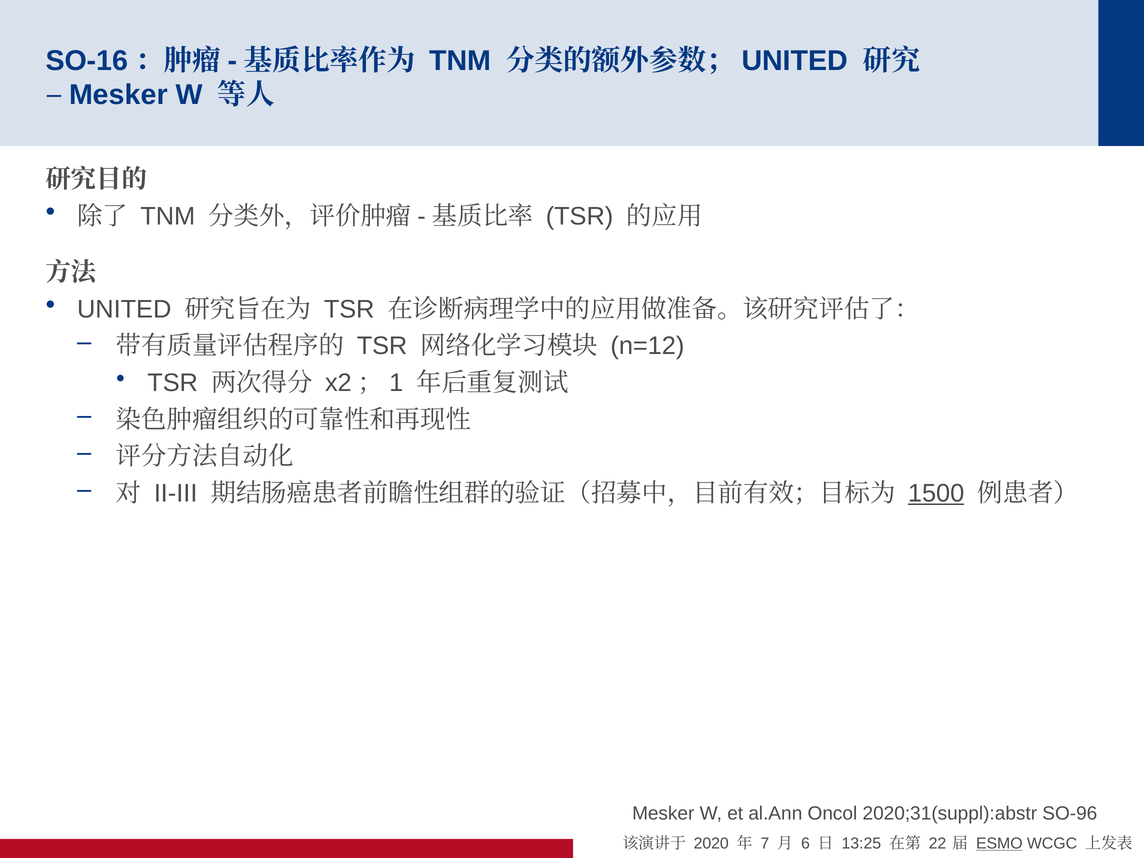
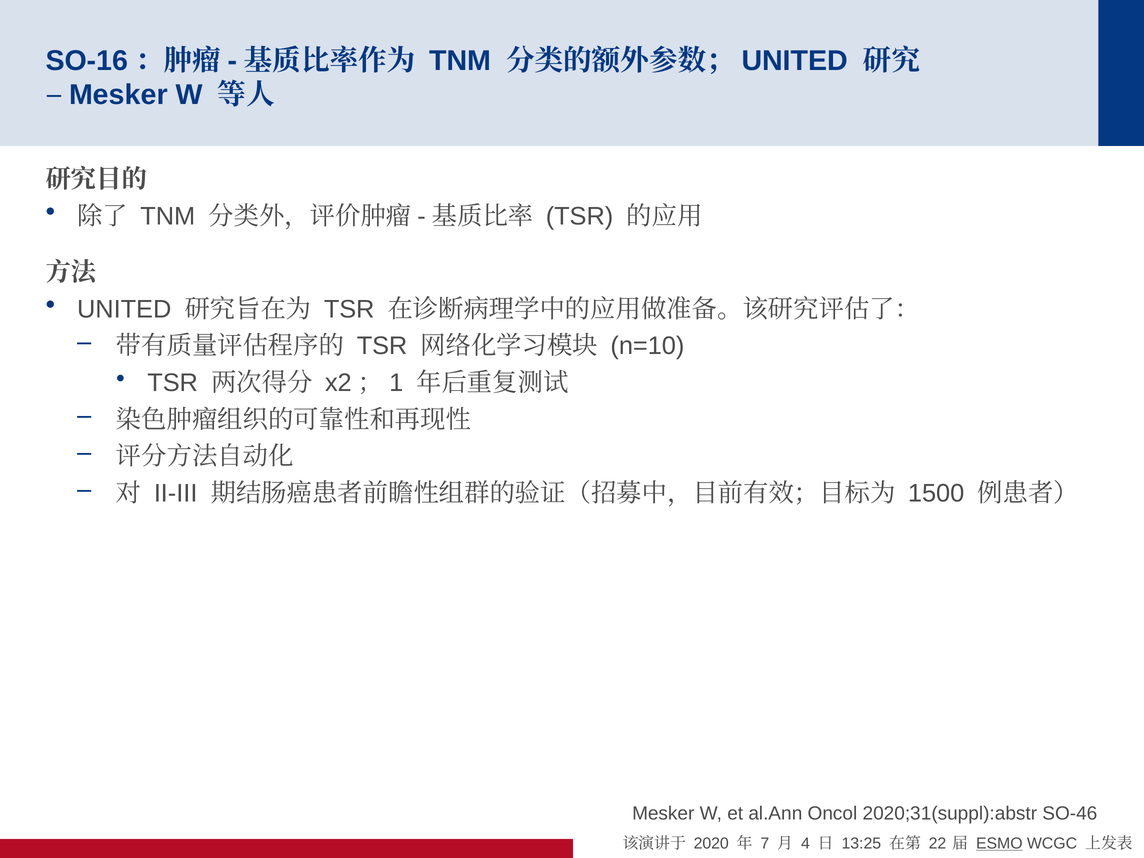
n=12: n=12 -> n=10
1500 underline: present -> none
SO-96: SO-96 -> SO-46
6: 6 -> 4
